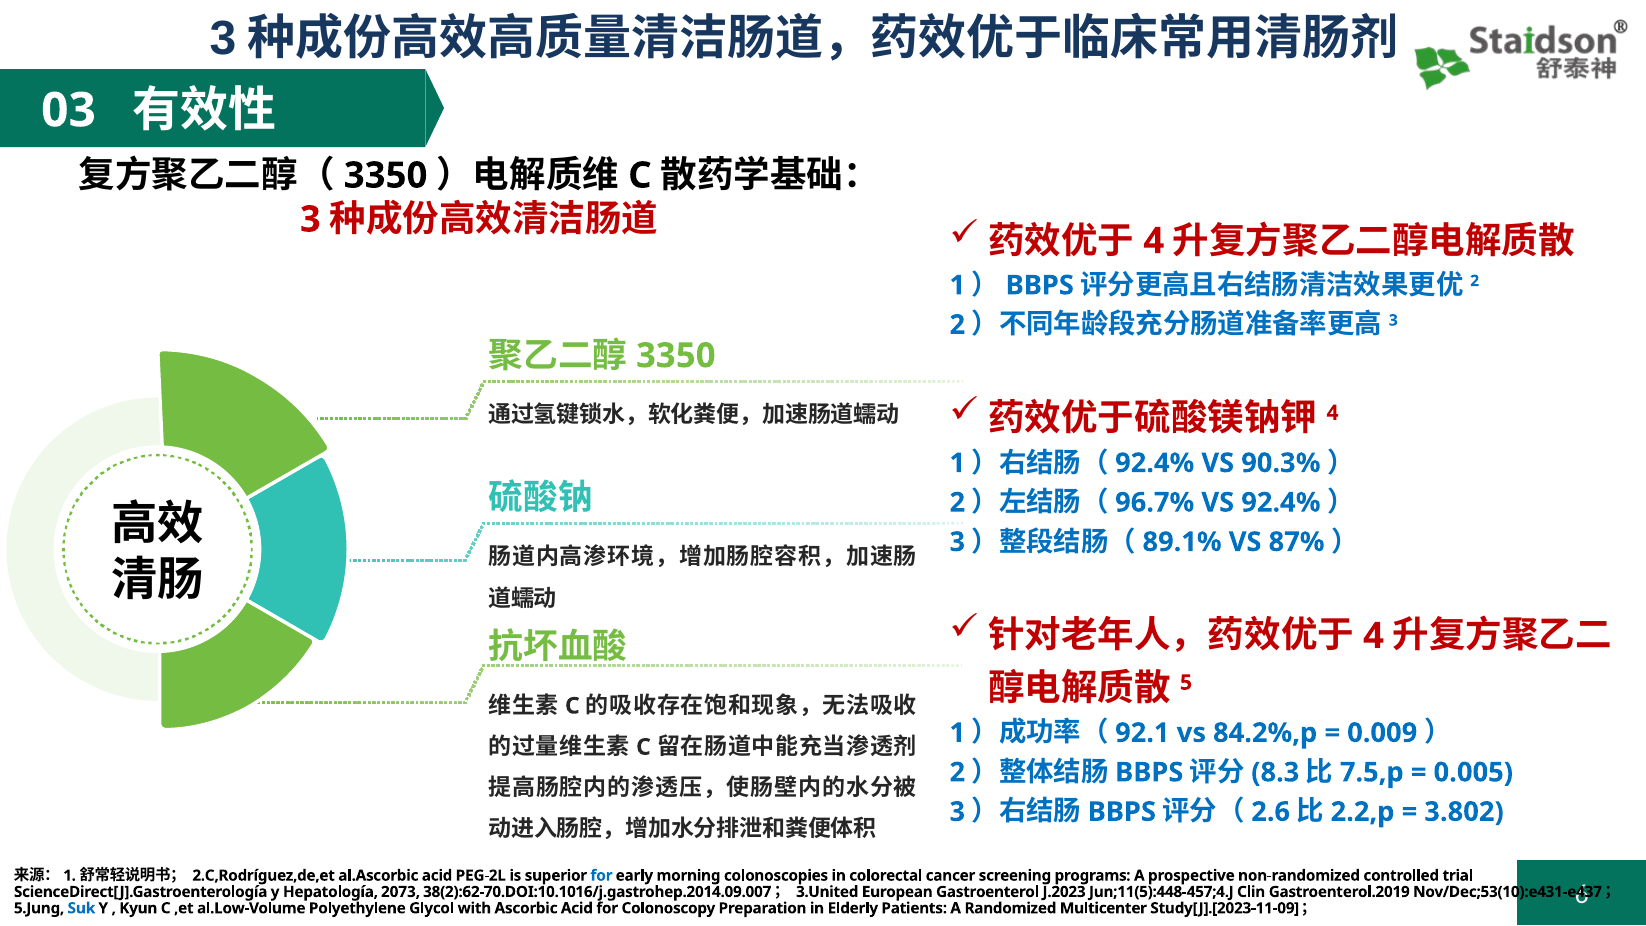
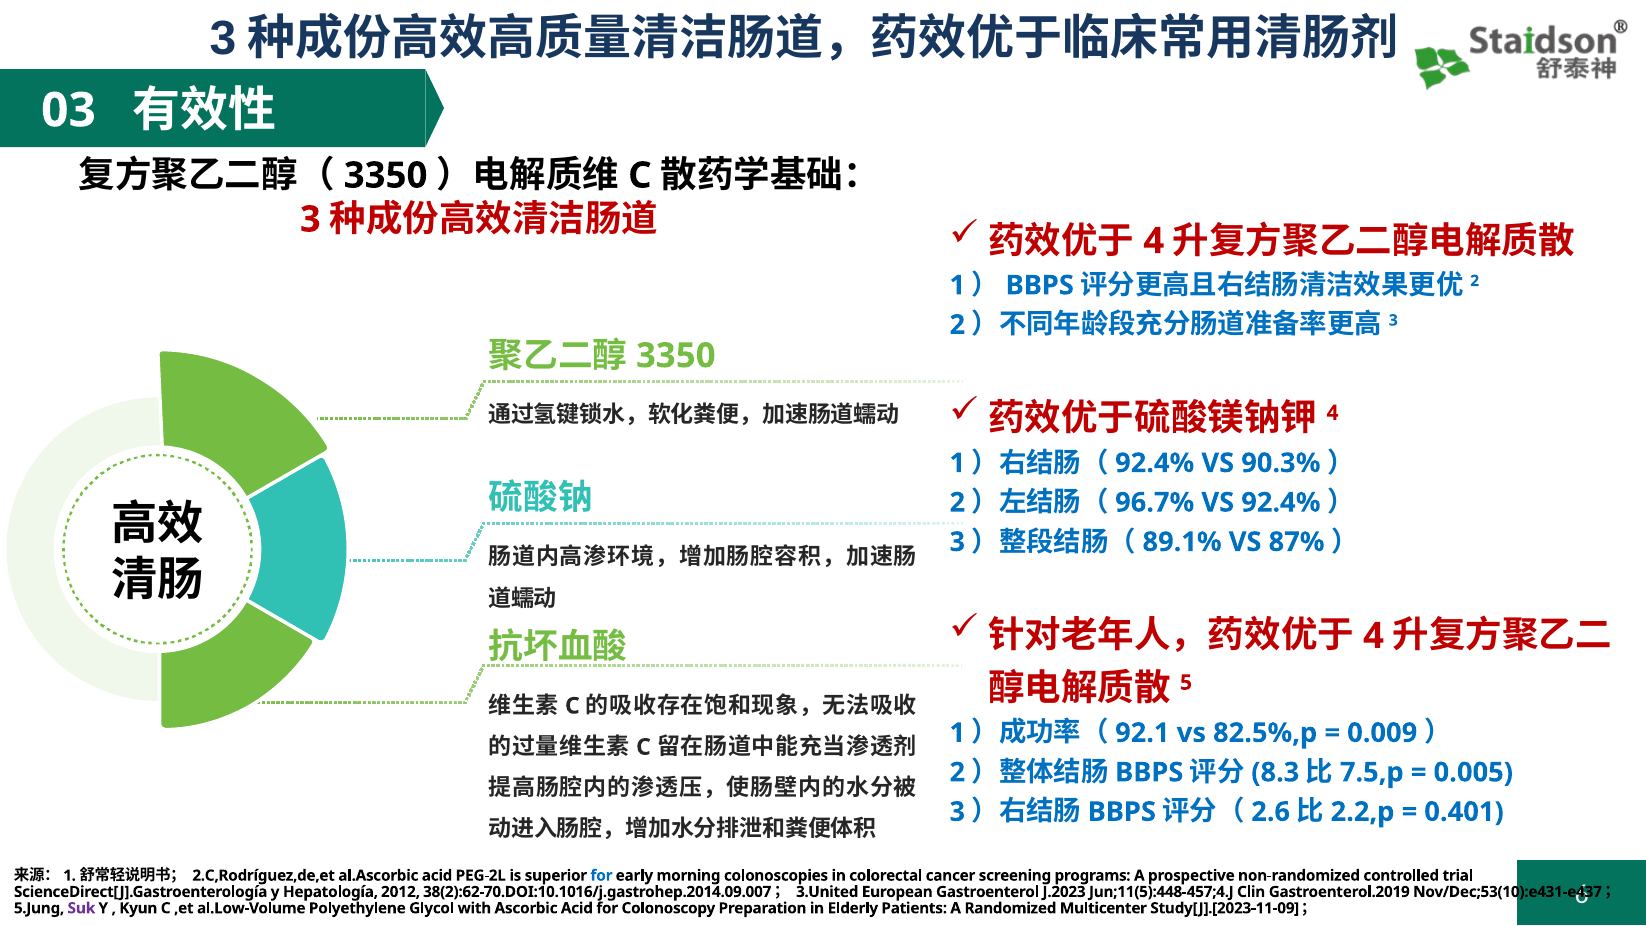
84.2%,p: 84.2%,p -> 82.5%,p
3.802: 3.802 -> 0.401
2073: 2073 -> 2012
Suk colour: blue -> purple
